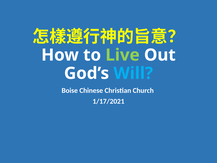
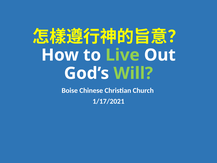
Will colour: light blue -> light green
